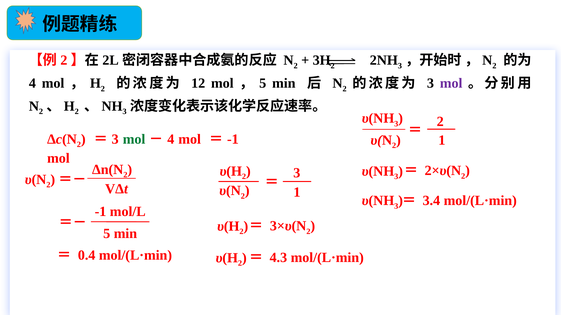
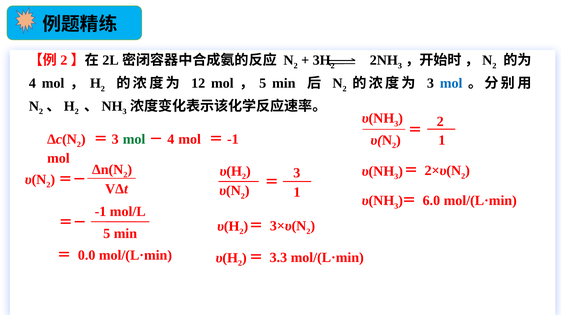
mol at (451, 83) colour: purple -> blue
3.4: 3.4 -> 6.0
0.4: 0.4 -> 0.0
4.3: 4.3 -> 3.3
